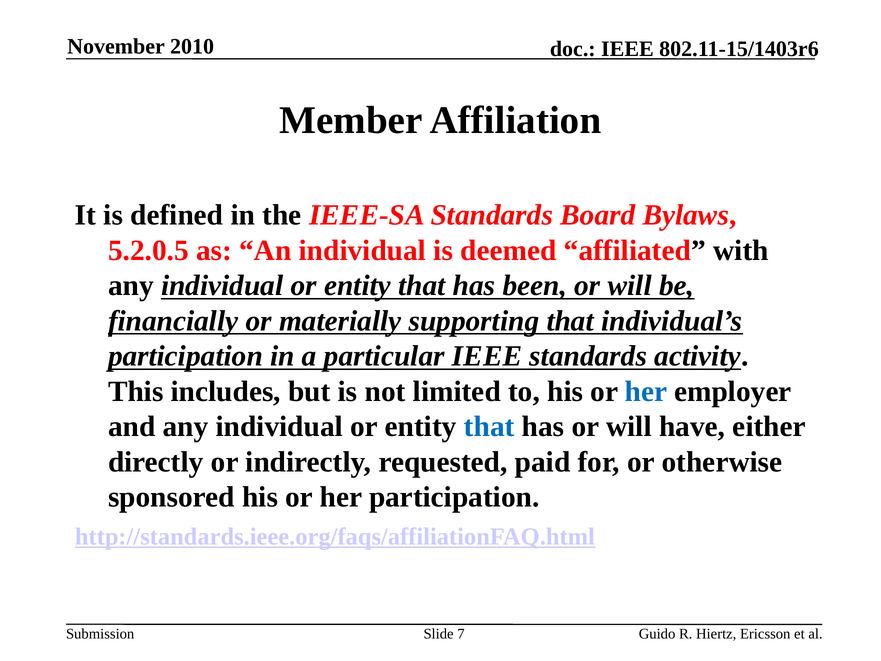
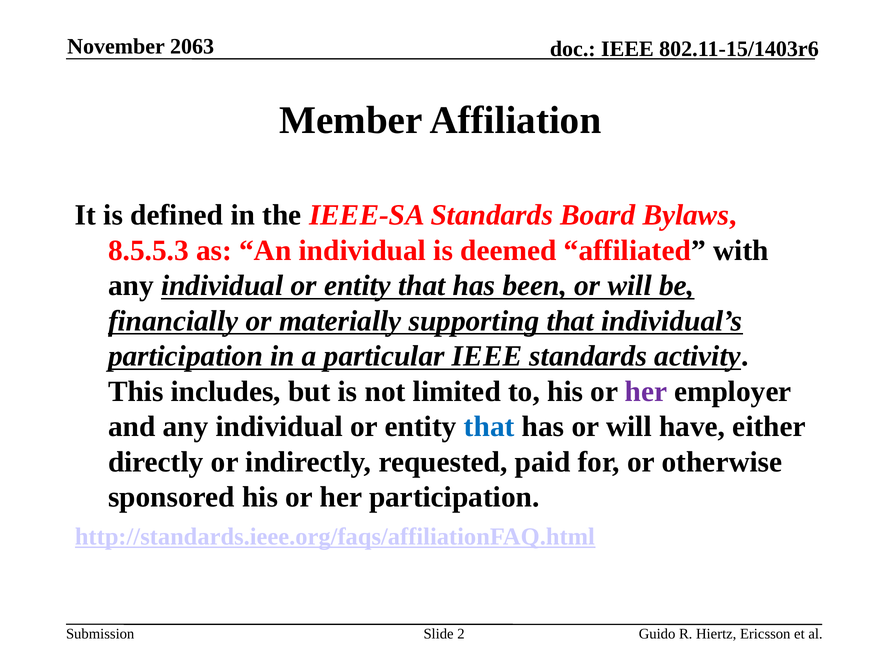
2010: 2010 -> 2063
5.2.0.5: 5.2.0.5 -> 8.5.5.3
her at (646, 391) colour: blue -> purple
7: 7 -> 2
